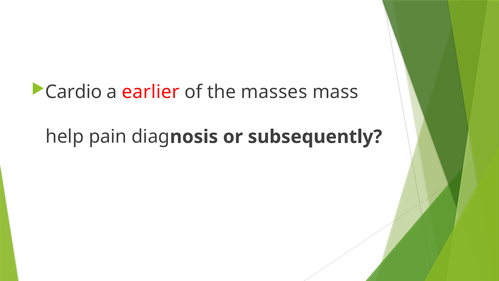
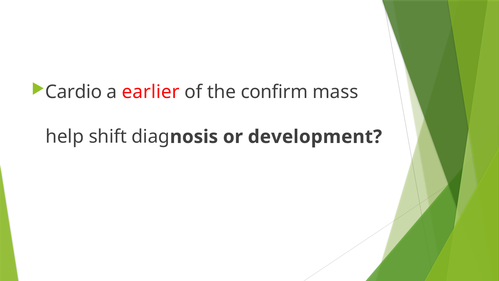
masses: masses -> confirm
pain: pain -> shift
subsequently: subsequently -> development
